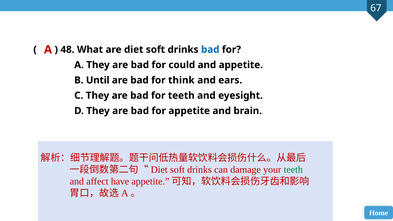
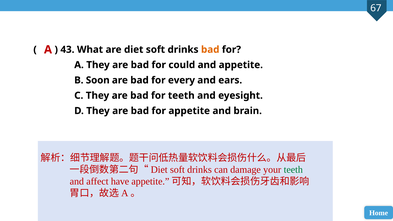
48: 48 -> 43
bad at (210, 50) colour: blue -> orange
Until: Until -> Soon
think: think -> every
